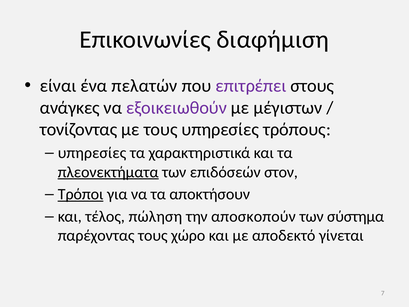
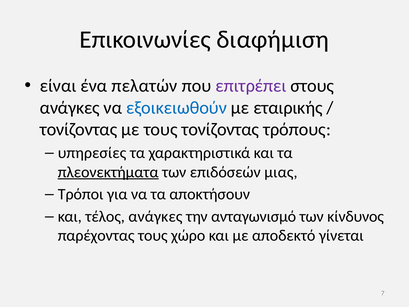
εξοικειωθούν colour: purple -> blue
μέγιστων: μέγιστων -> εταιρικής
τους υπηρεσίες: υπηρεσίες -> τονίζοντας
στον: στον -> μιας
Τρόποι underline: present -> none
τέλος πώληση: πώληση -> ανάγκες
αποσκοπούν: αποσκοπούν -> ανταγωνισμό
σύστημα: σύστημα -> κίνδυνος
